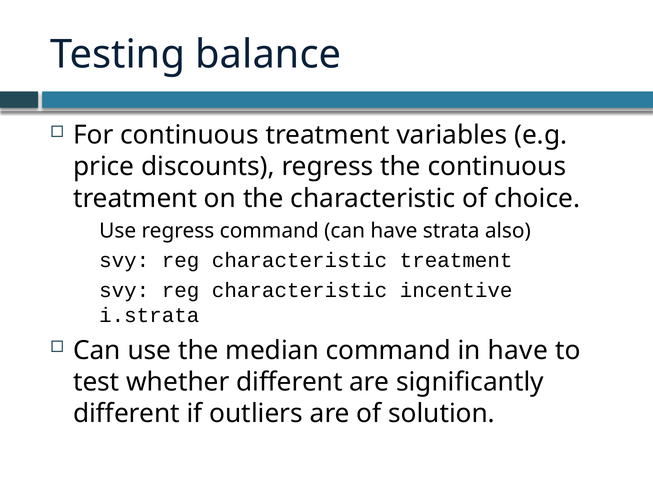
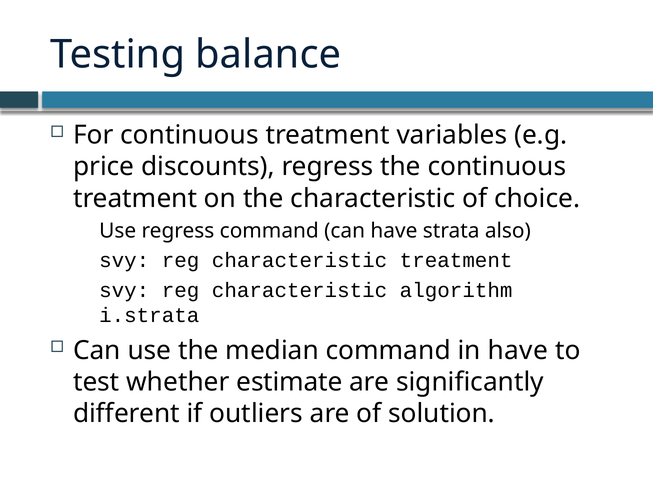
incentive: incentive -> algorithm
whether different: different -> estimate
